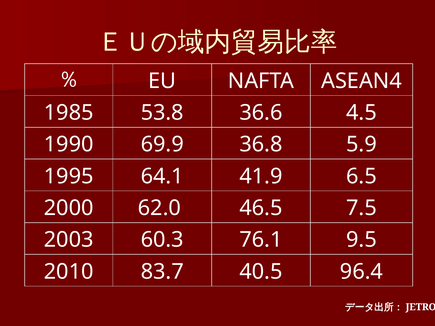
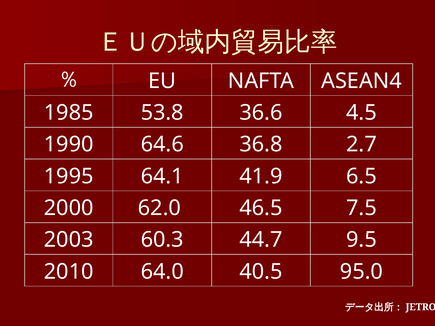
69.9: 69.9 -> 64.6
5.9: 5.9 -> 2.7
76.1: 76.1 -> 44.7
83.7: 83.7 -> 64.0
96.4: 96.4 -> 95.0
